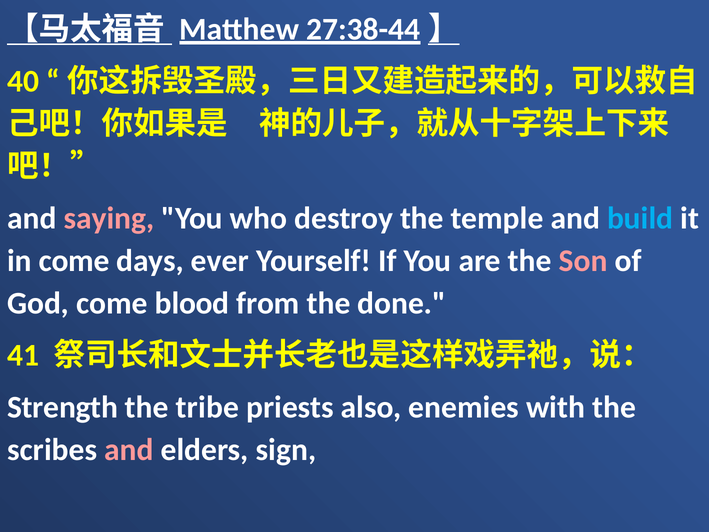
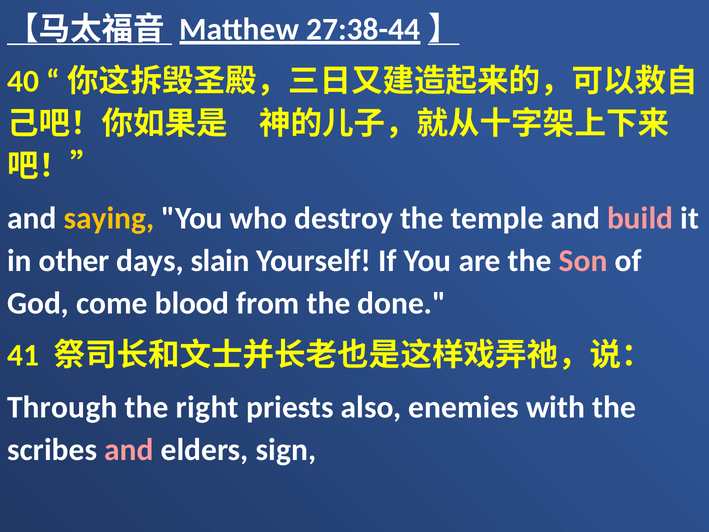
saying colour: pink -> yellow
build colour: light blue -> pink
in come: come -> other
ever: ever -> slain
Strength: Strength -> Through
tribe: tribe -> right
